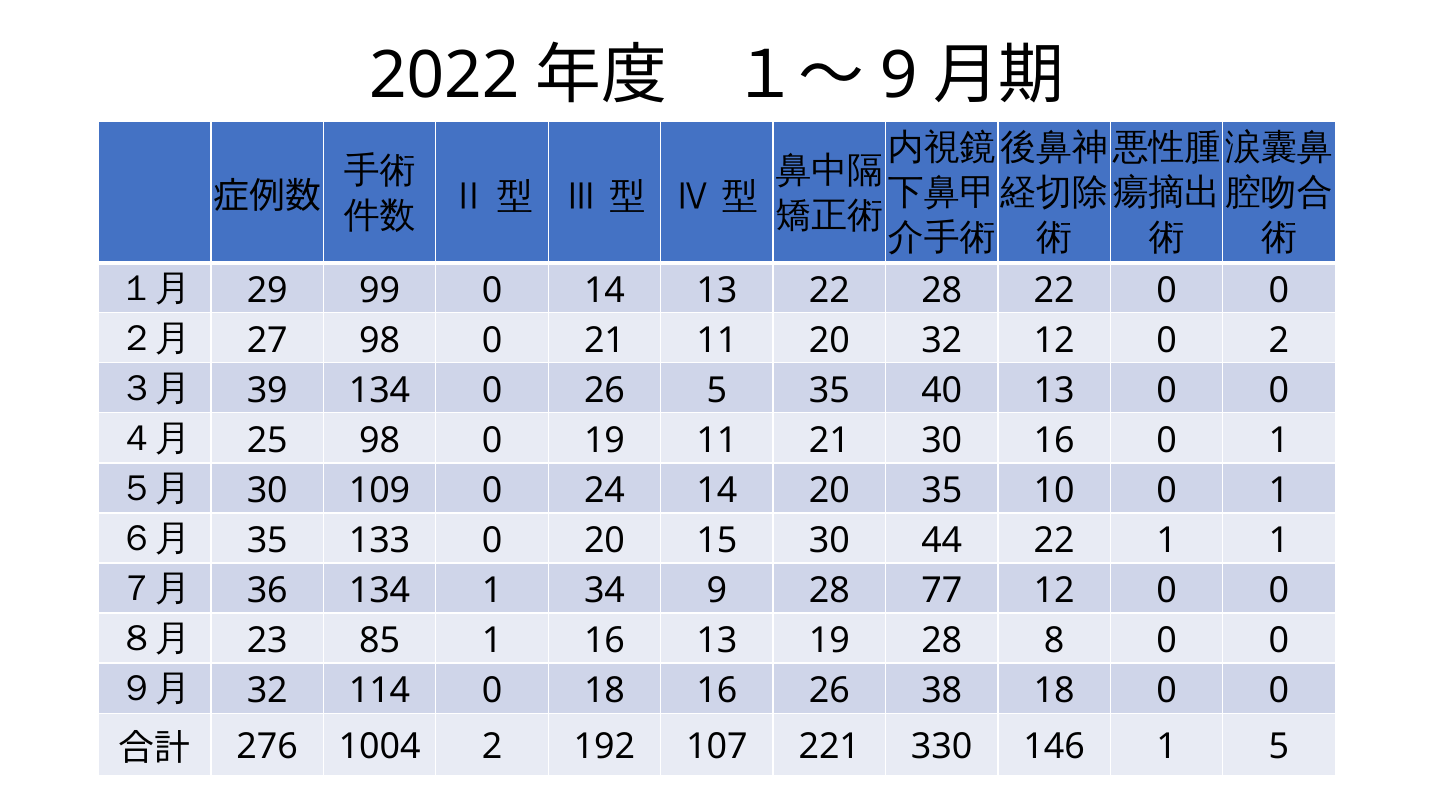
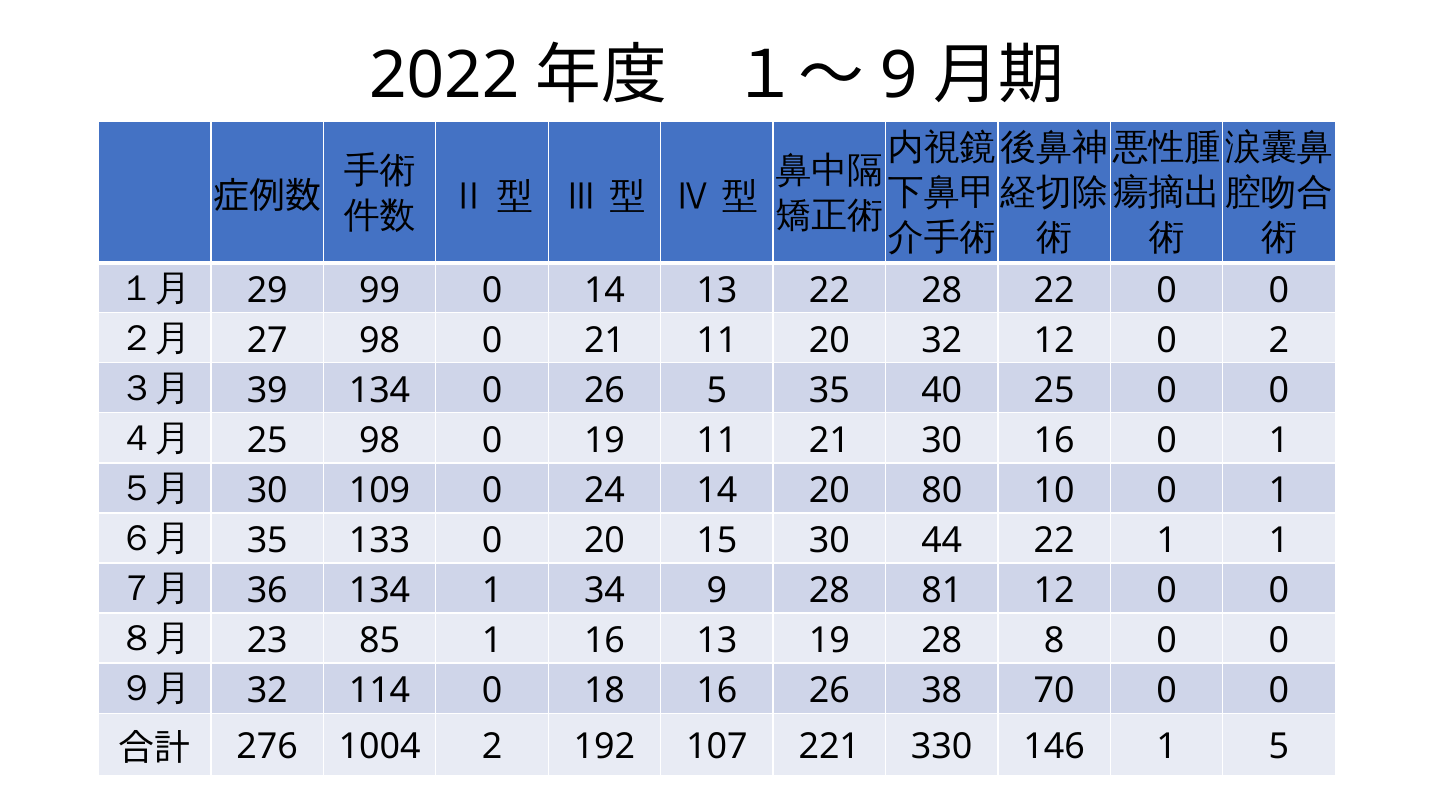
40 13: 13 -> 25
20 35: 35 -> 80
77: 77 -> 81
38 18: 18 -> 70
